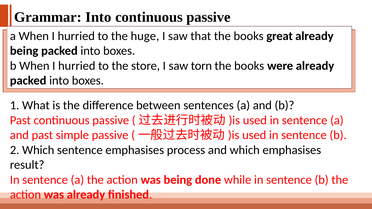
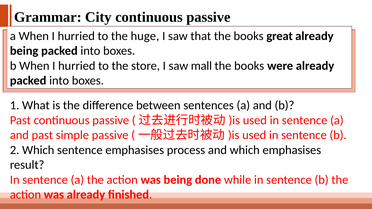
Grammar Into: Into -> City
torn: torn -> mall
